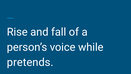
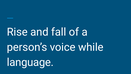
pretends: pretends -> language
